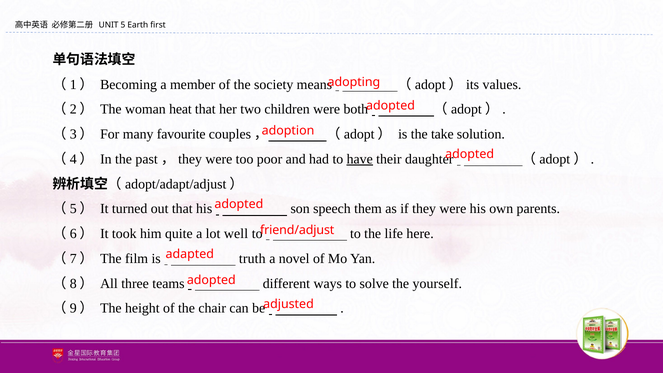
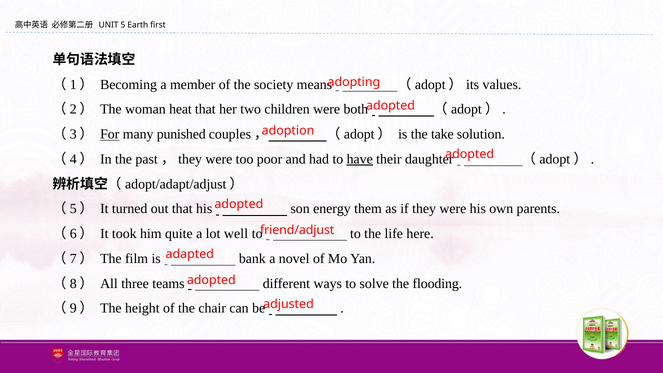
For underline: none -> present
favourite: favourite -> punished
speech: speech -> energy
truth: truth -> bank
yourself: yourself -> flooding
